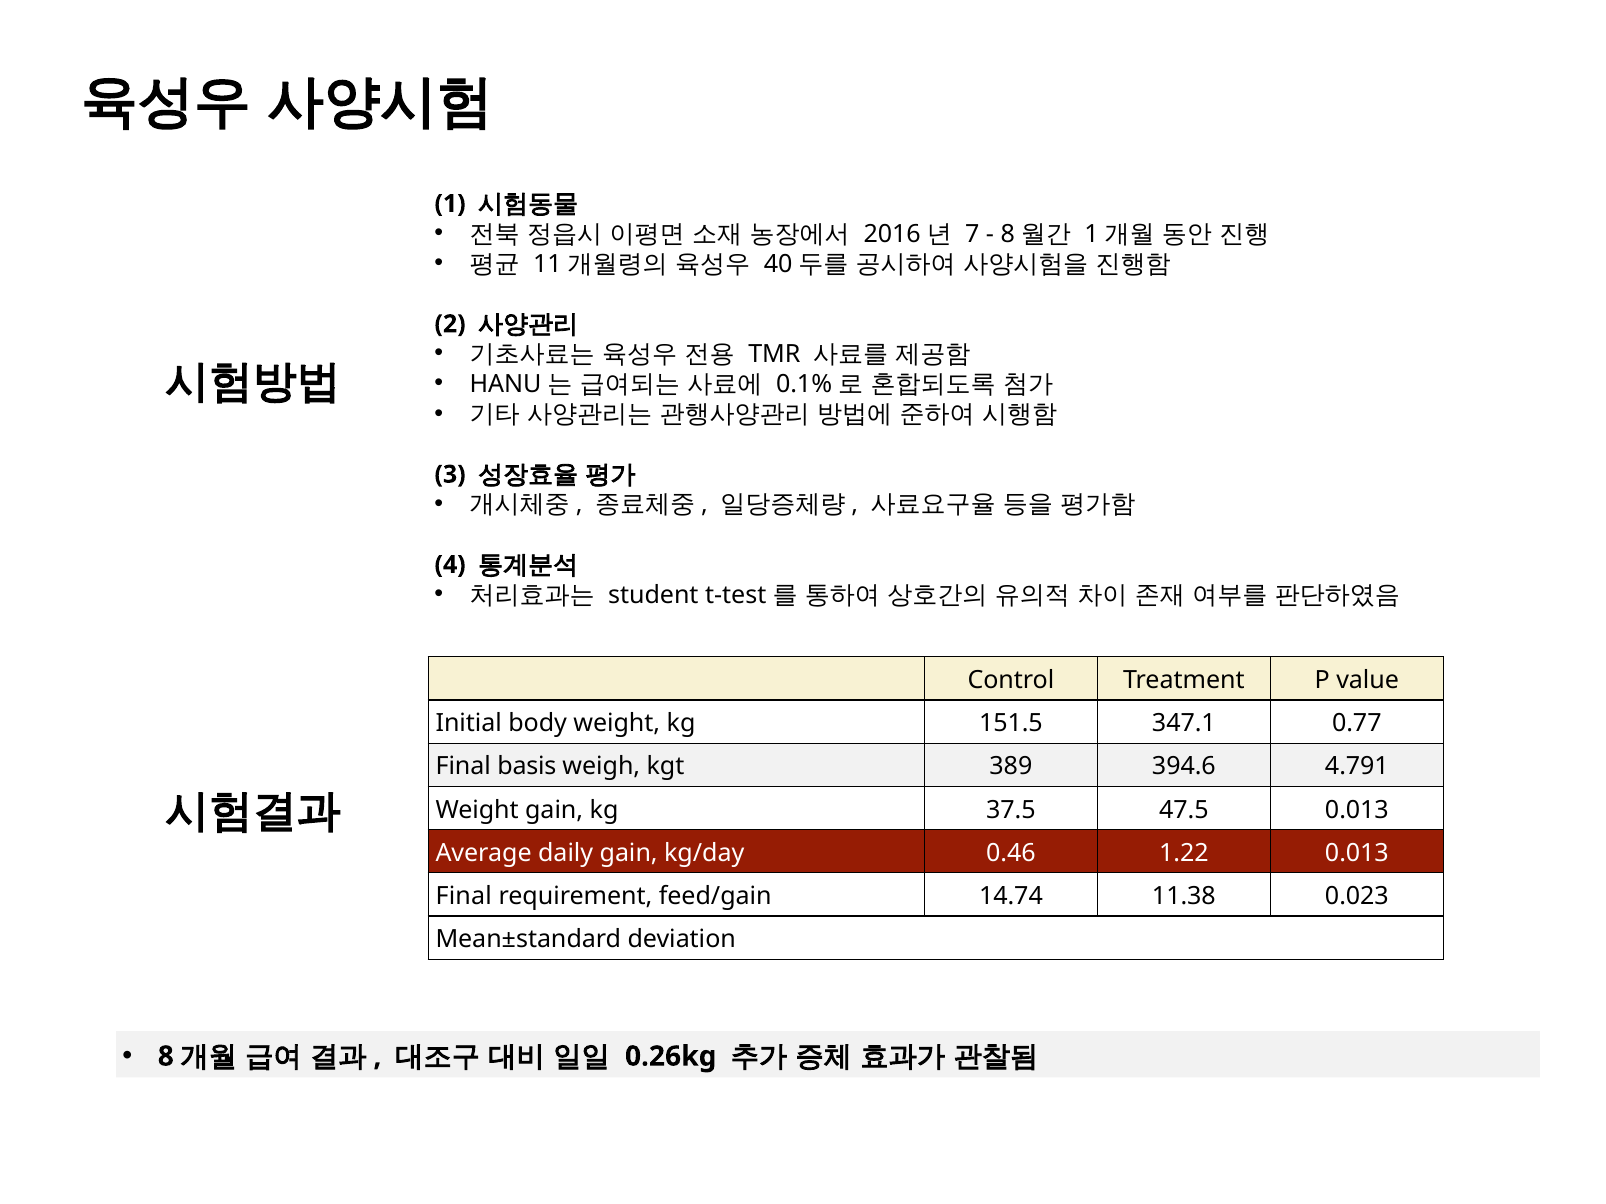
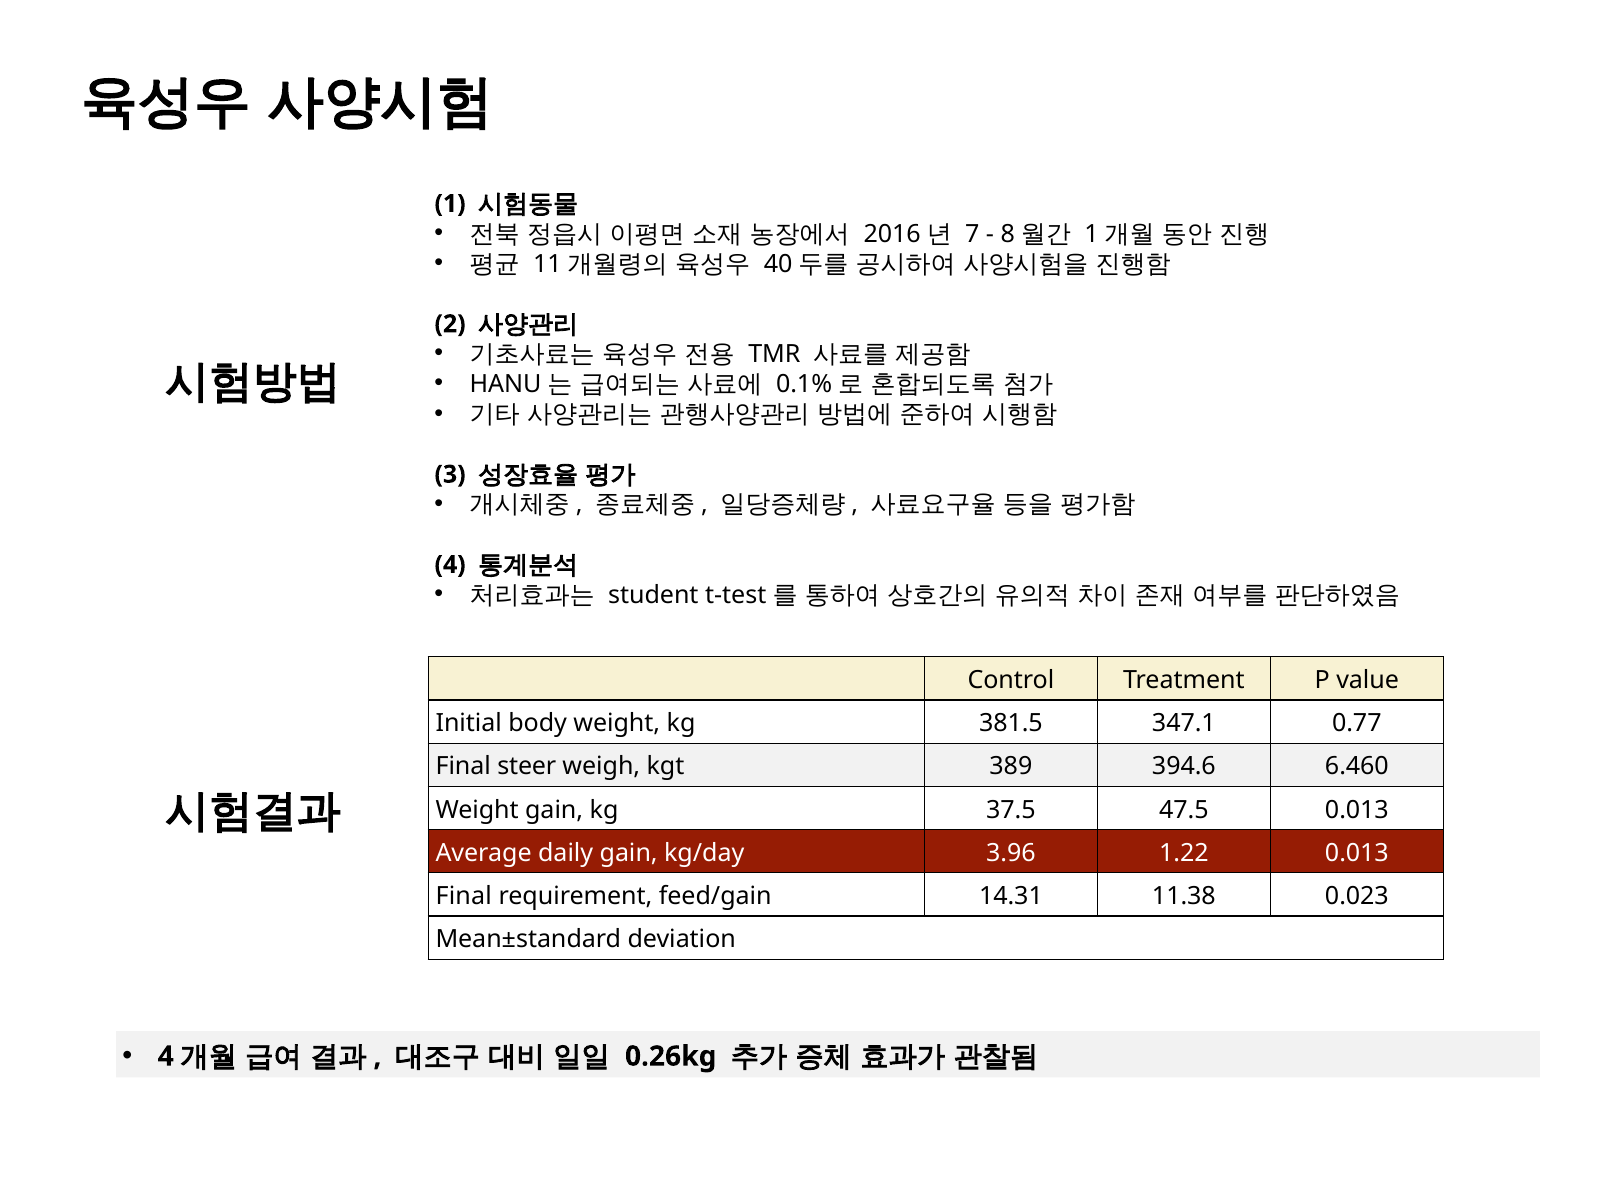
151.5: 151.5 -> 381.5
basis: basis -> steer
4.791: 4.791 -> 6.460
0.46: 0.46 -> 3.96
14.74: 14.74 -> 14.31
8 at (166, 1057): 8 -> 4
